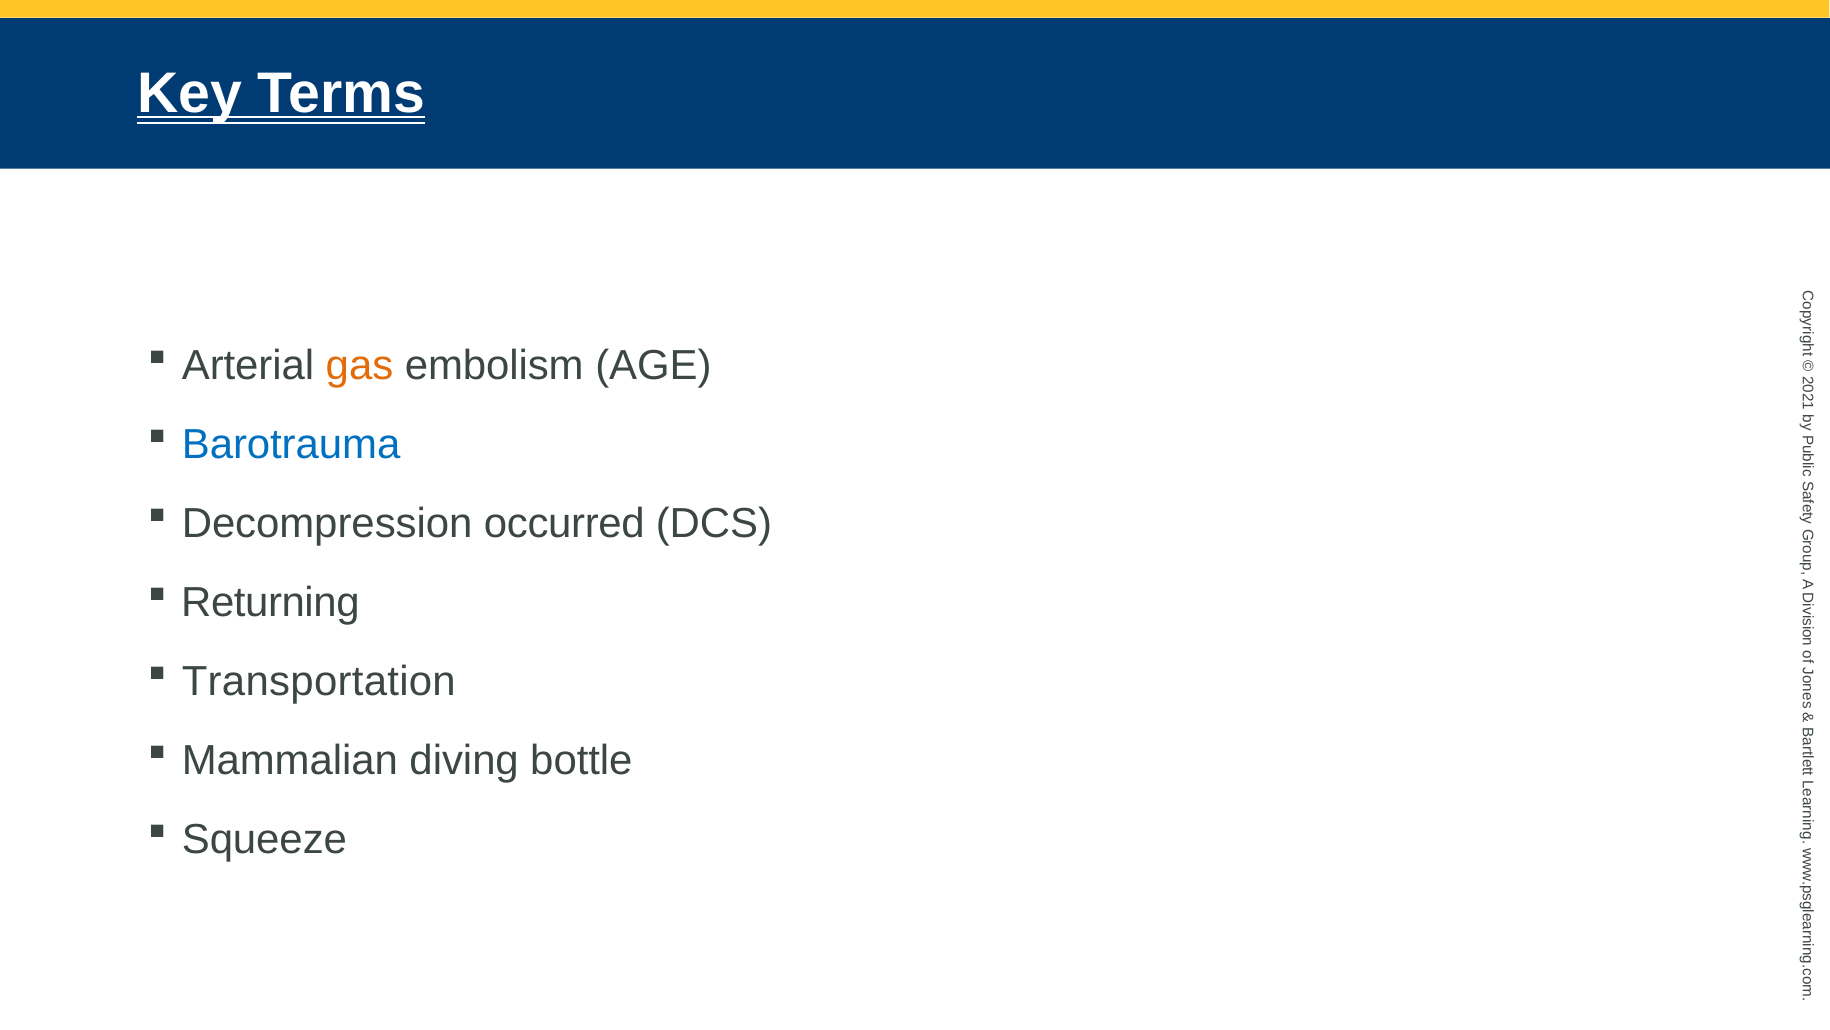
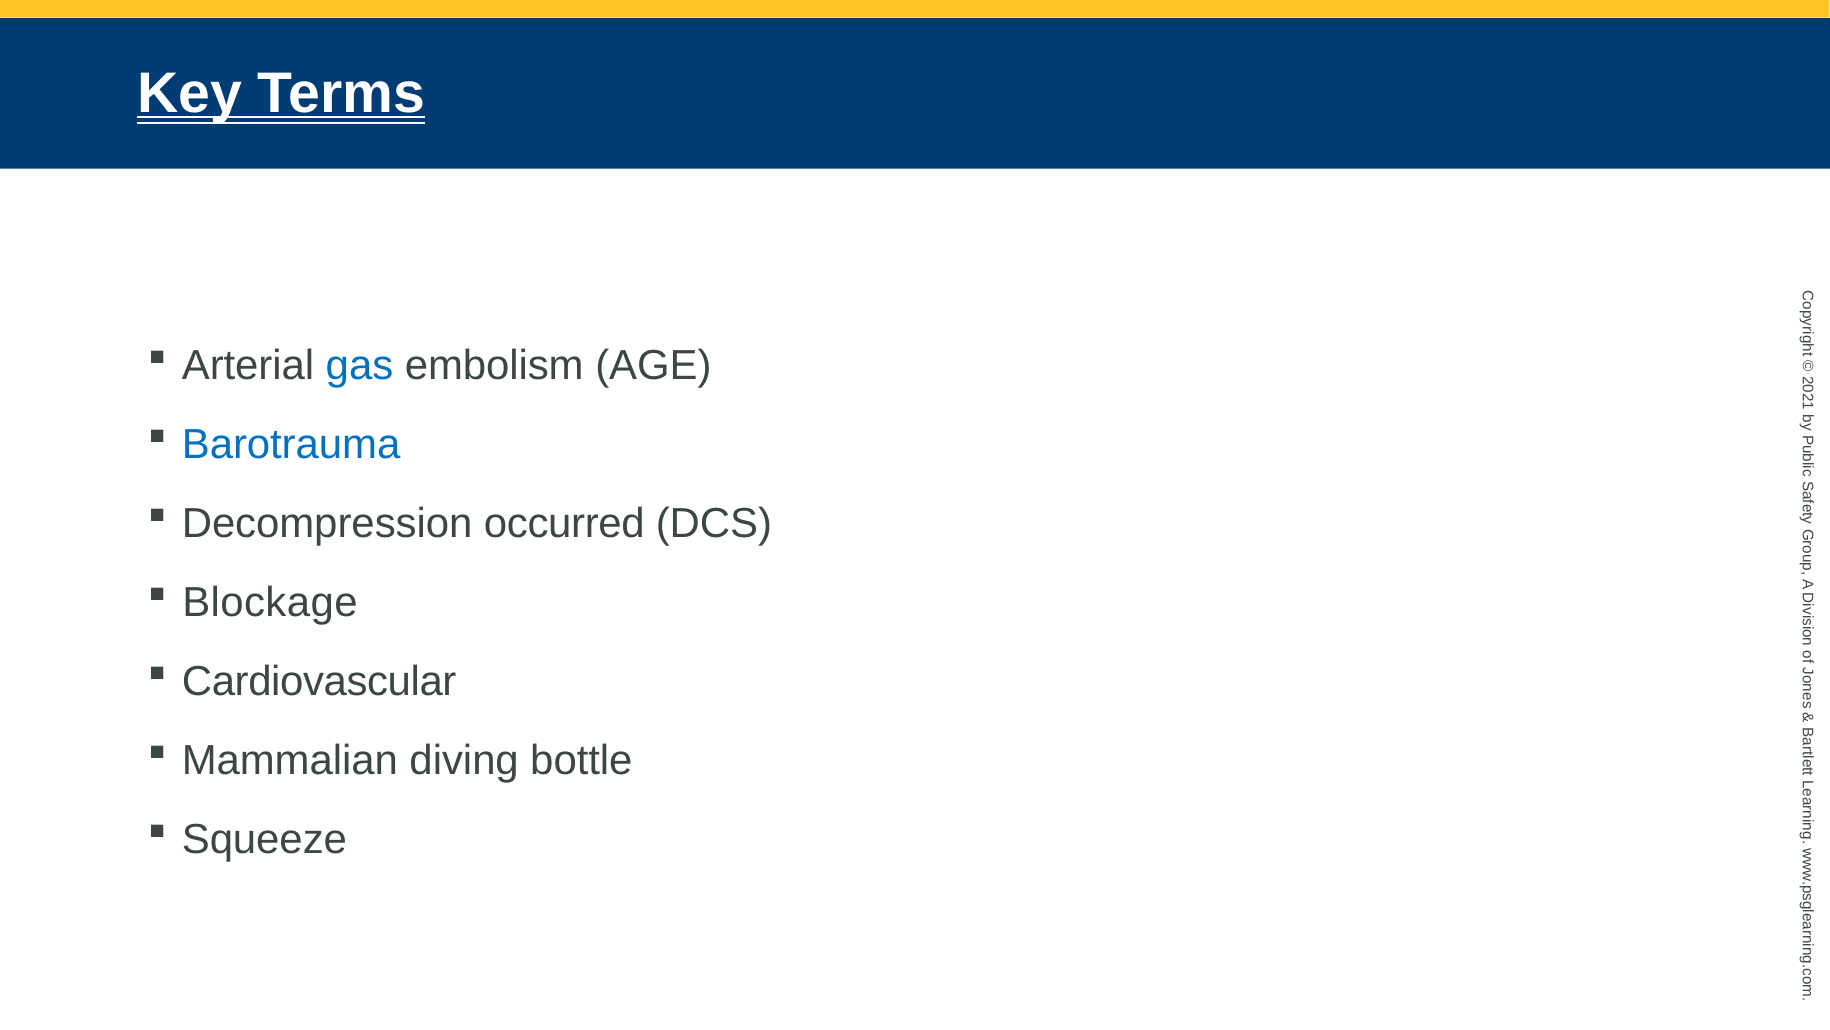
gas colour: orange -> blue
Returning: Returning -> Blockage
Transportation: Transportation -> Cardiovascular
